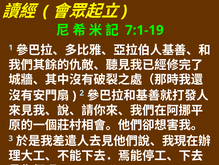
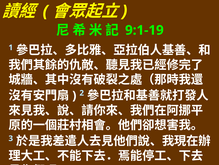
7:1-19: 7:1-19 -> 9:1-19
